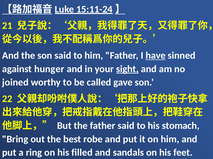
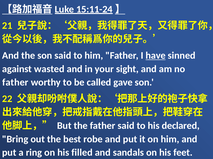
hunger: hunger -> wasted
sight underline: present -> none
joined at (15, 83): joined -> father
stomach: stomach -> declared
